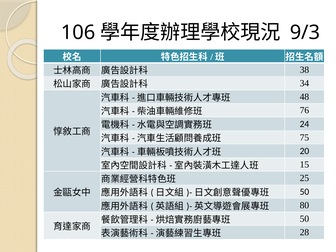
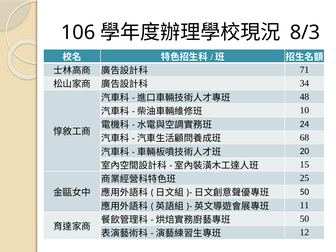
9/3: 9/3 -> 8/3
38: 38 -> 71
76: 76 -> 10
75: 75 -> 68
80: 80 -> 11
28: 28 -> 12
